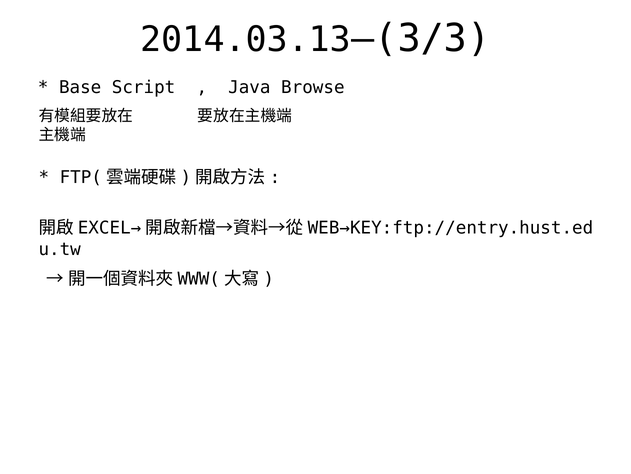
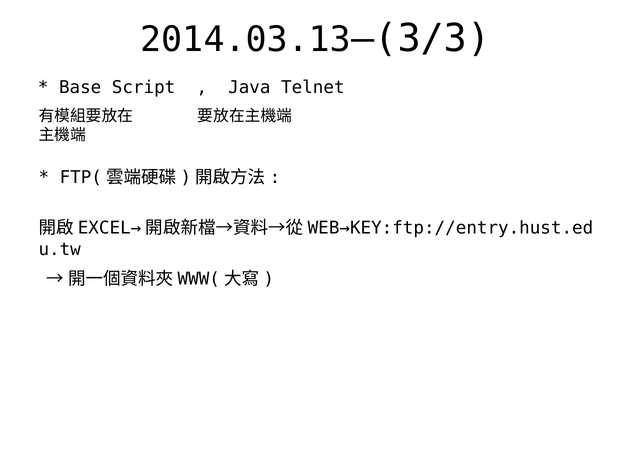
Browse: Browse -> Telnet
